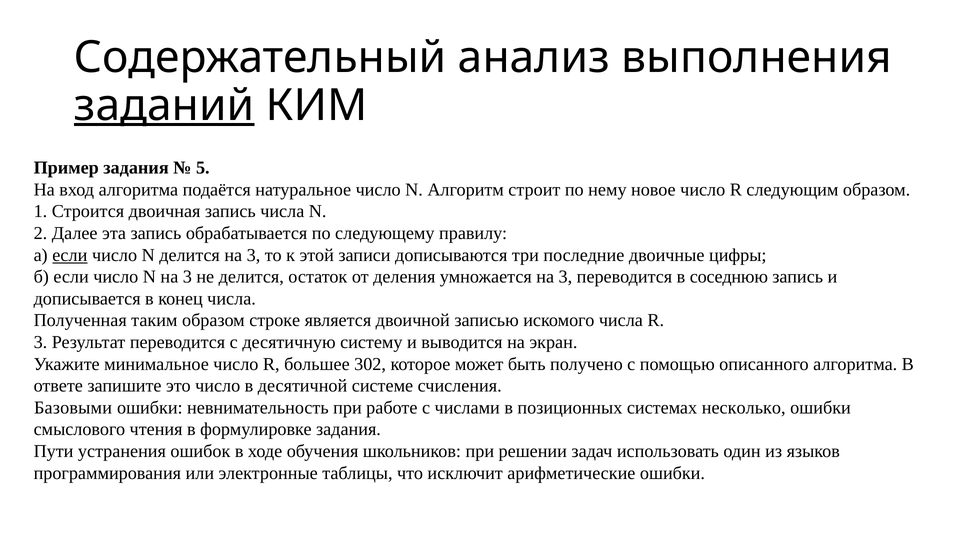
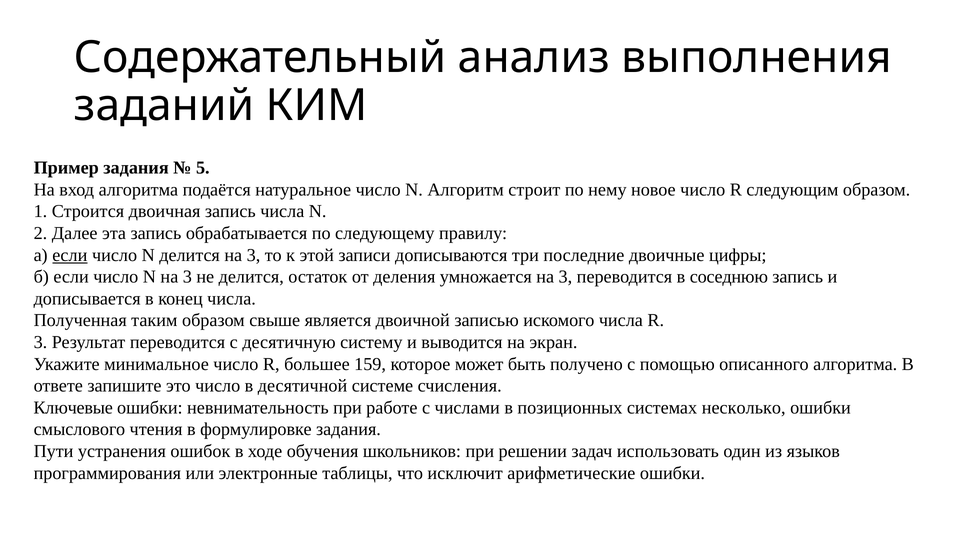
заданий underline: present -> none
строке: строке -> свыше
302: 302 -> 159
Базовыми: Базовыми -> Ключевые
